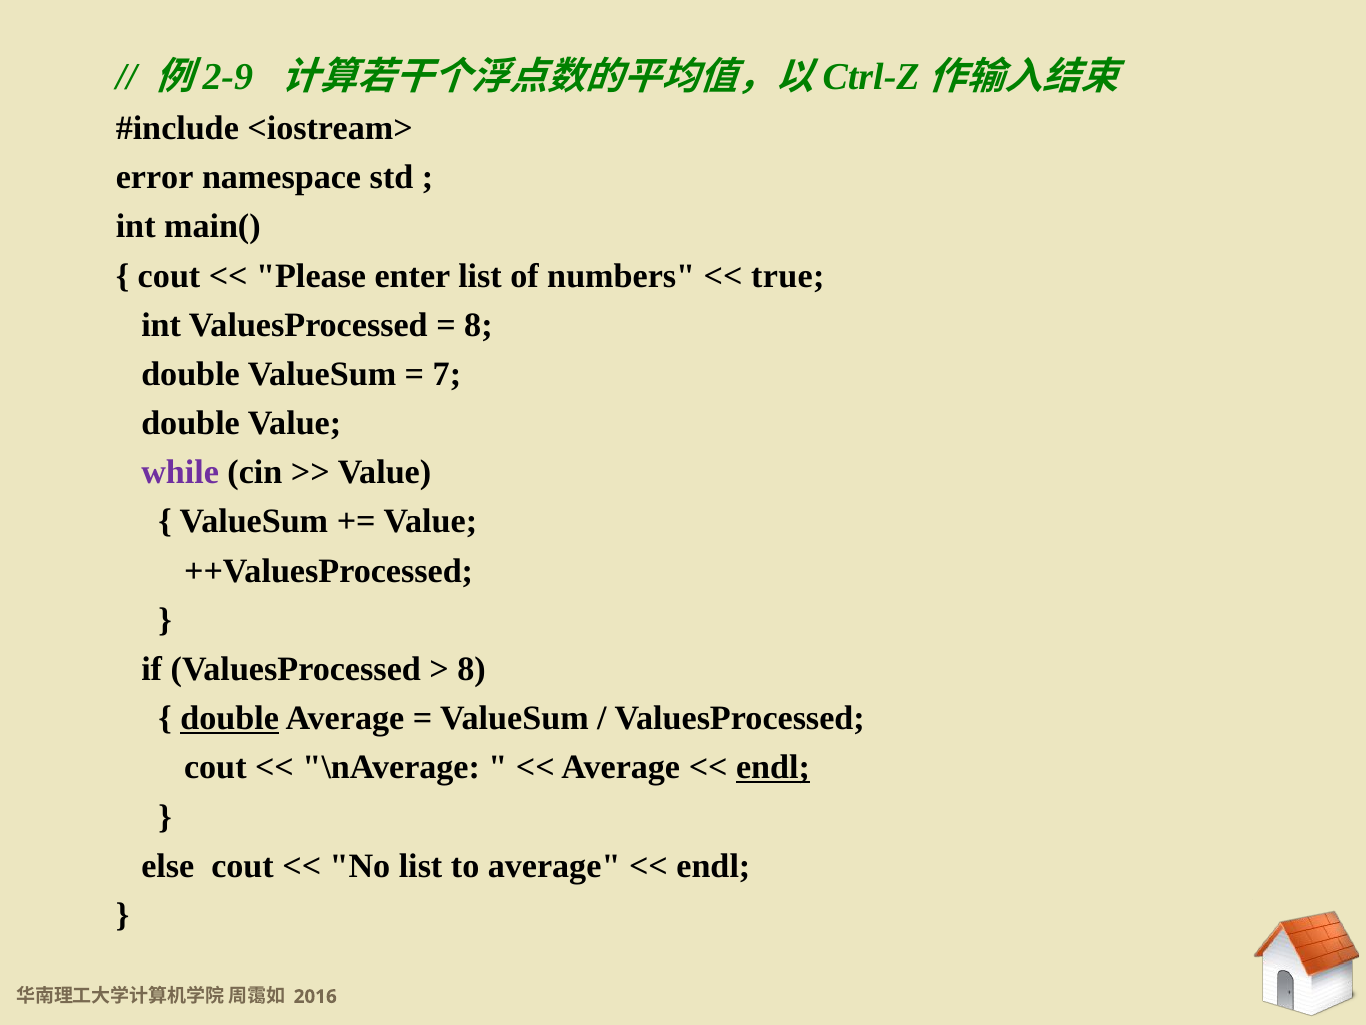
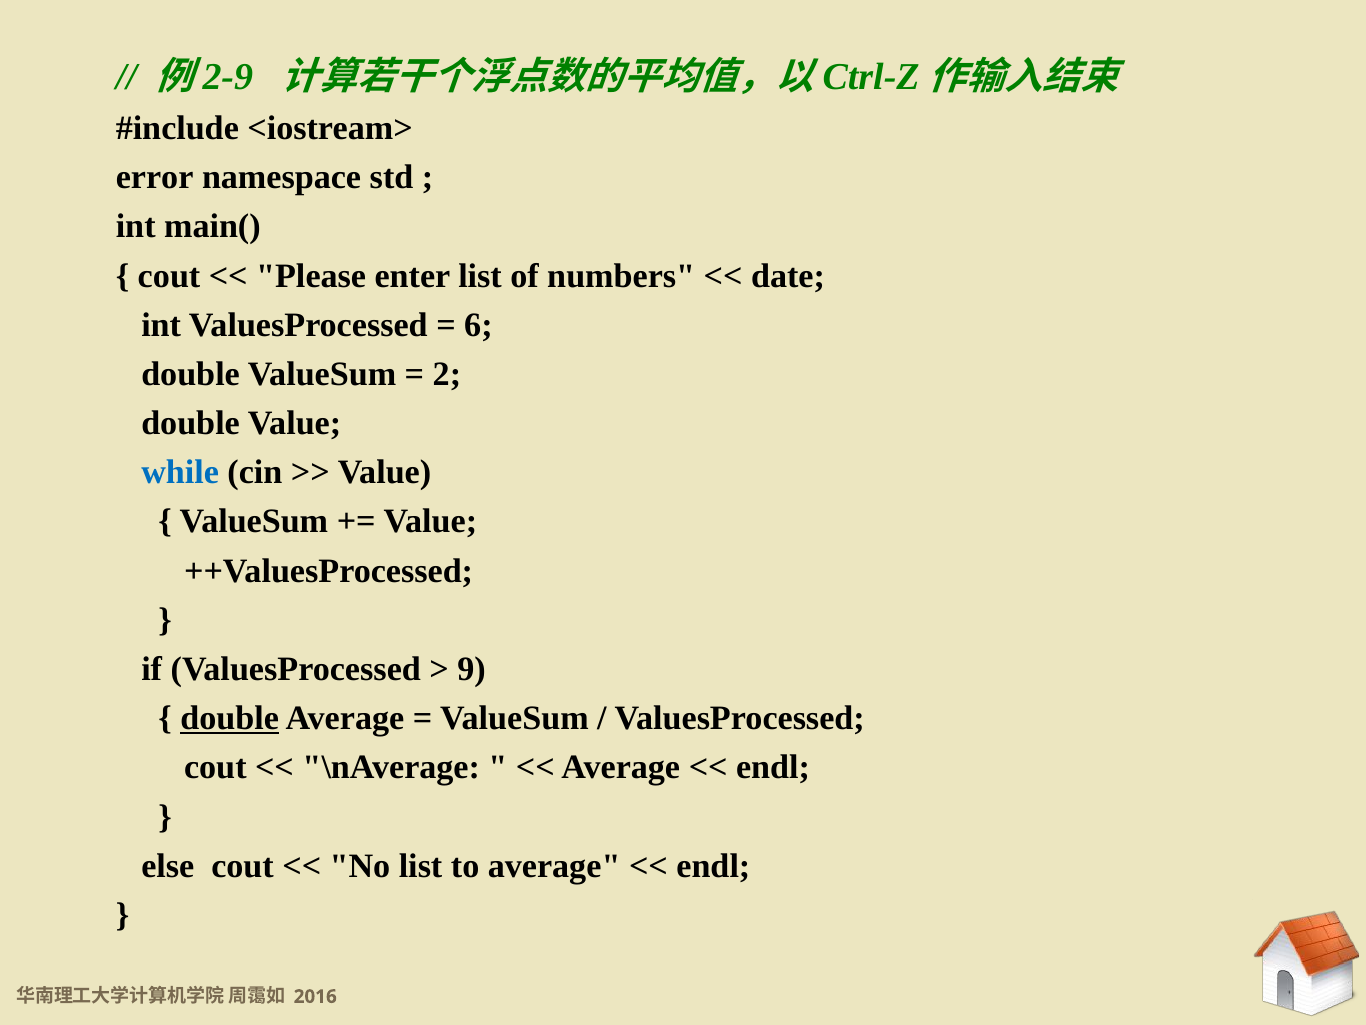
true: true -> date
8 at (478, 325): 8 -> 6
7: 7 -> 2
while colour: purple -> blue
8 at (471, 669): 8 -> 9
endl at (773, 767) underline: present -> none
